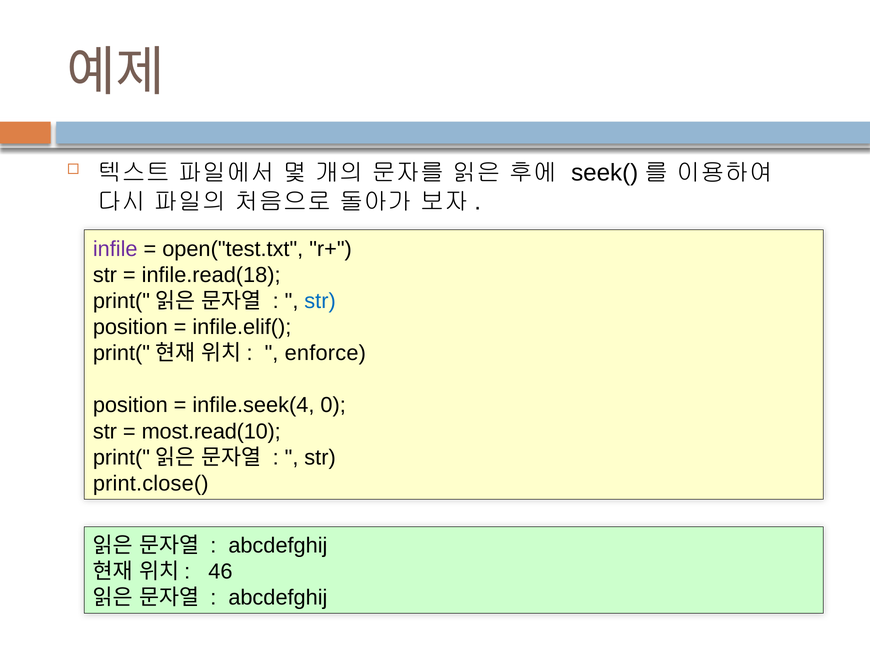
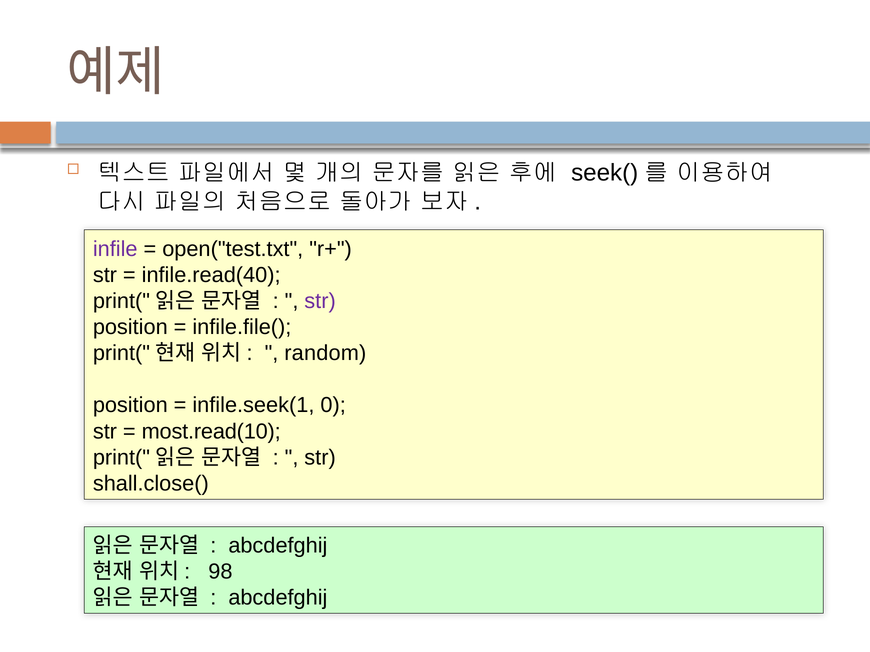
infile.read(18: infile.read(18 -> infile.read(40
str at (320, 301) colour: blue -> purple
infile.elif(: infile.elif( -> infile.file(
enforce: enforce -> random
infile.seek(4: infile.seek(4 -> infile.seek(1
print.close(: print.close( -> shall.close(
46: 46 -> 98
